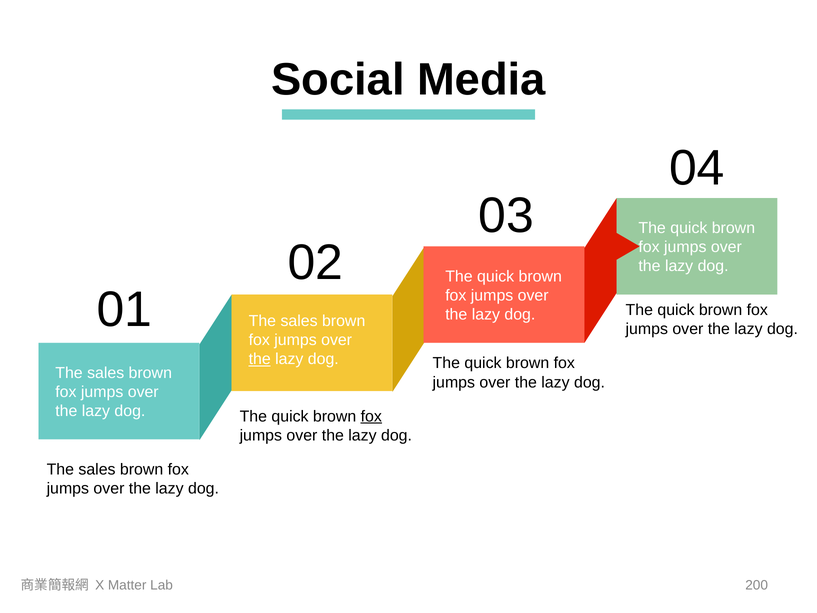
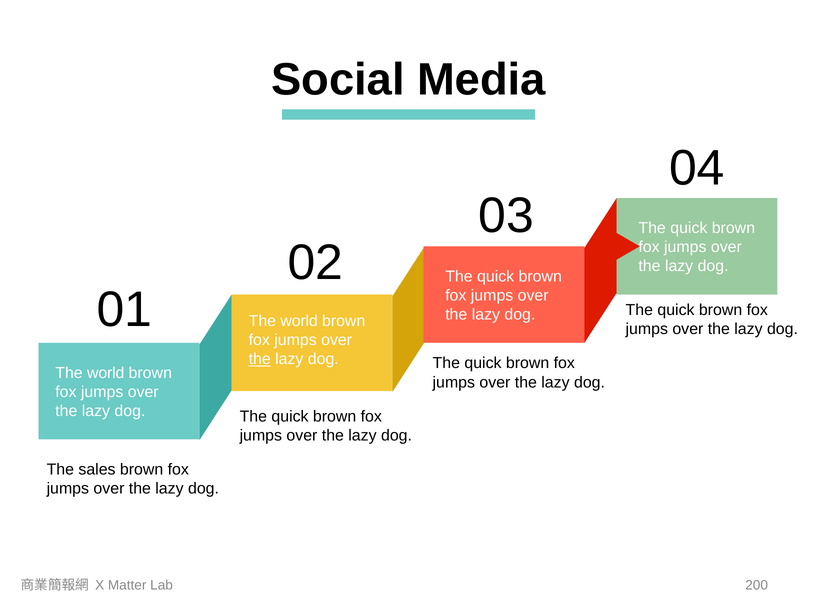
sales at (299, 321): sales -> world
sales at (106, 373): sales -> world
fox at (371, 416) underline: present -> none
